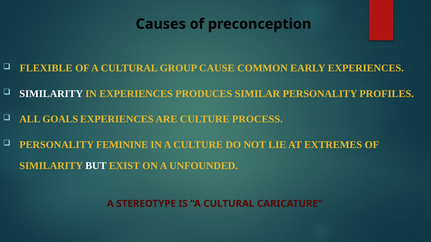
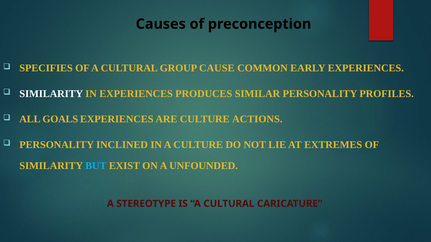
FLEXIBLE: FLEXIBLE -> SPECIFIES
PROCESS: PROCESS -> ACTIONS
FEMININE: FEMININE -> INCLINED
BUT colour: white -> light blue
